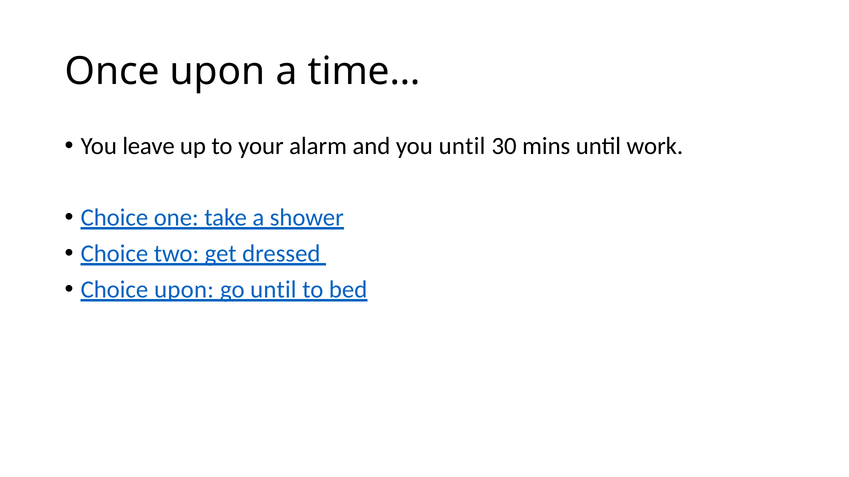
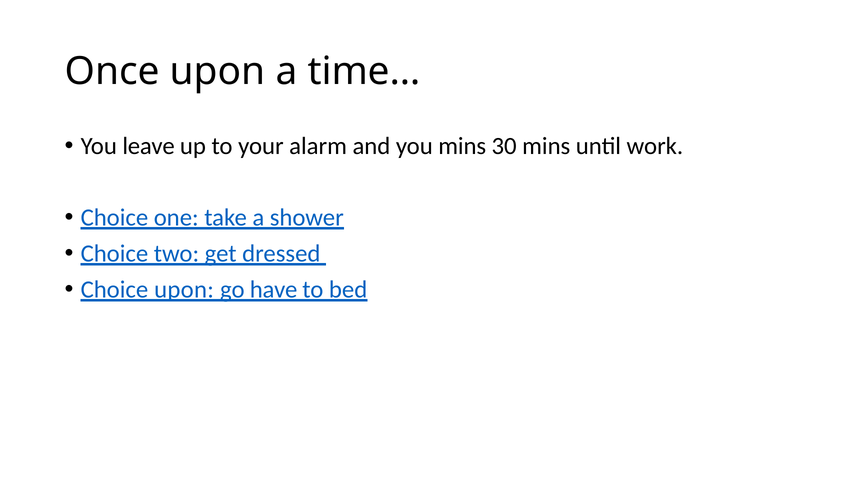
you until: until -> mins
go until: until -> have
